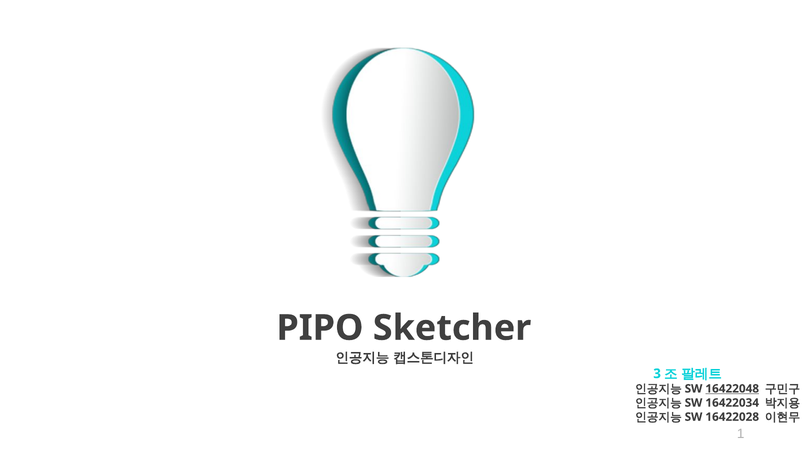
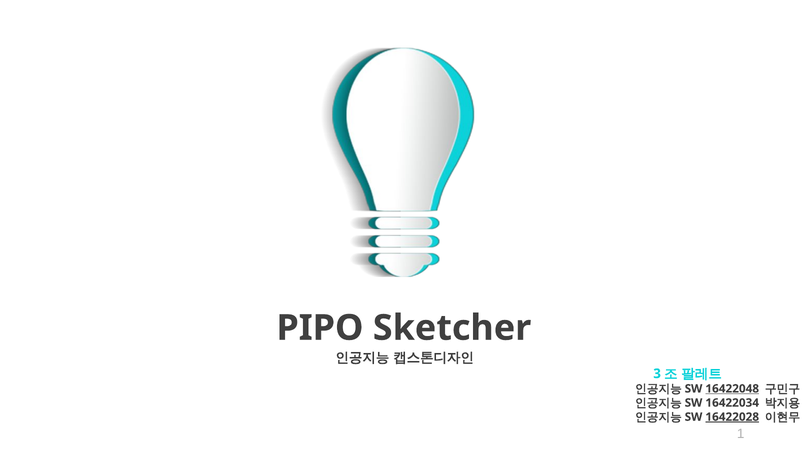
16422028 underline: none -> present
